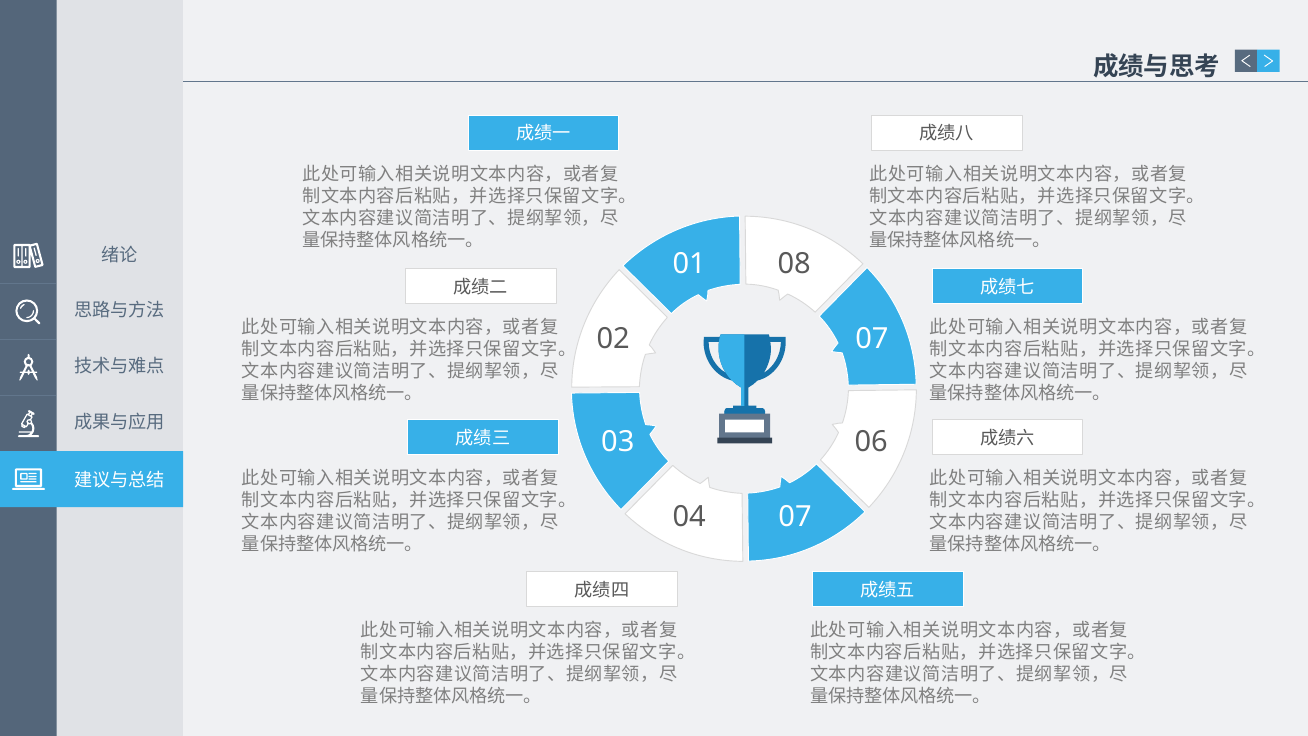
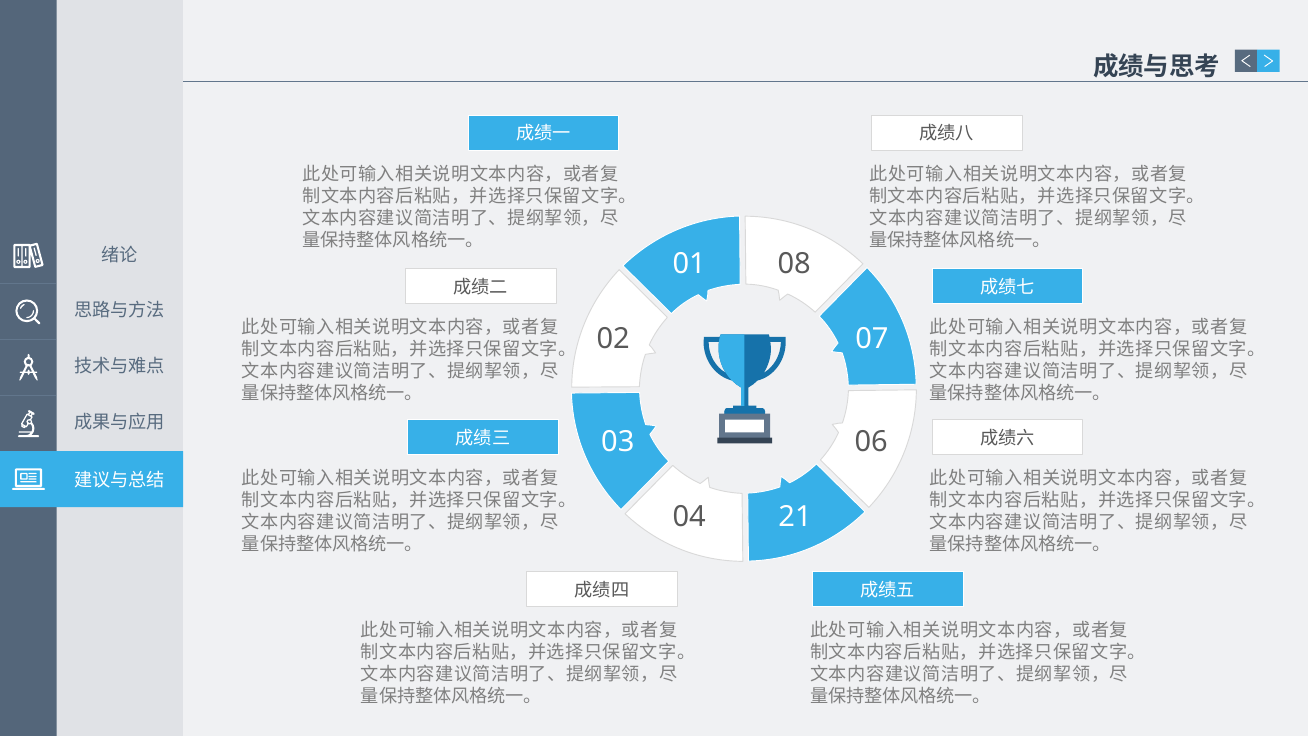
04 07: 07 -> 21
